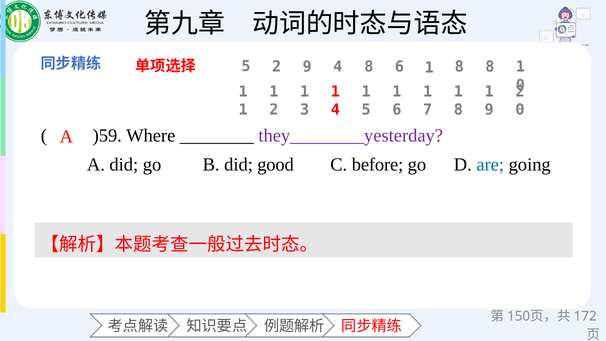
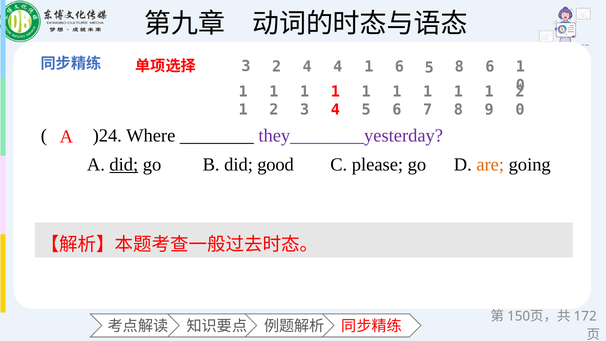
5 at (246, 66): 5 -> 3
2 9: 9 -> 4
8 at (369, 67): 8 -> 1
1 at (429, 68): 1 -> 5
8 8: 8 -> 6
)59: )59 -> )24
did at (124, 164) underline: none -> present
before: before -> please
are colour: blue -> orange
